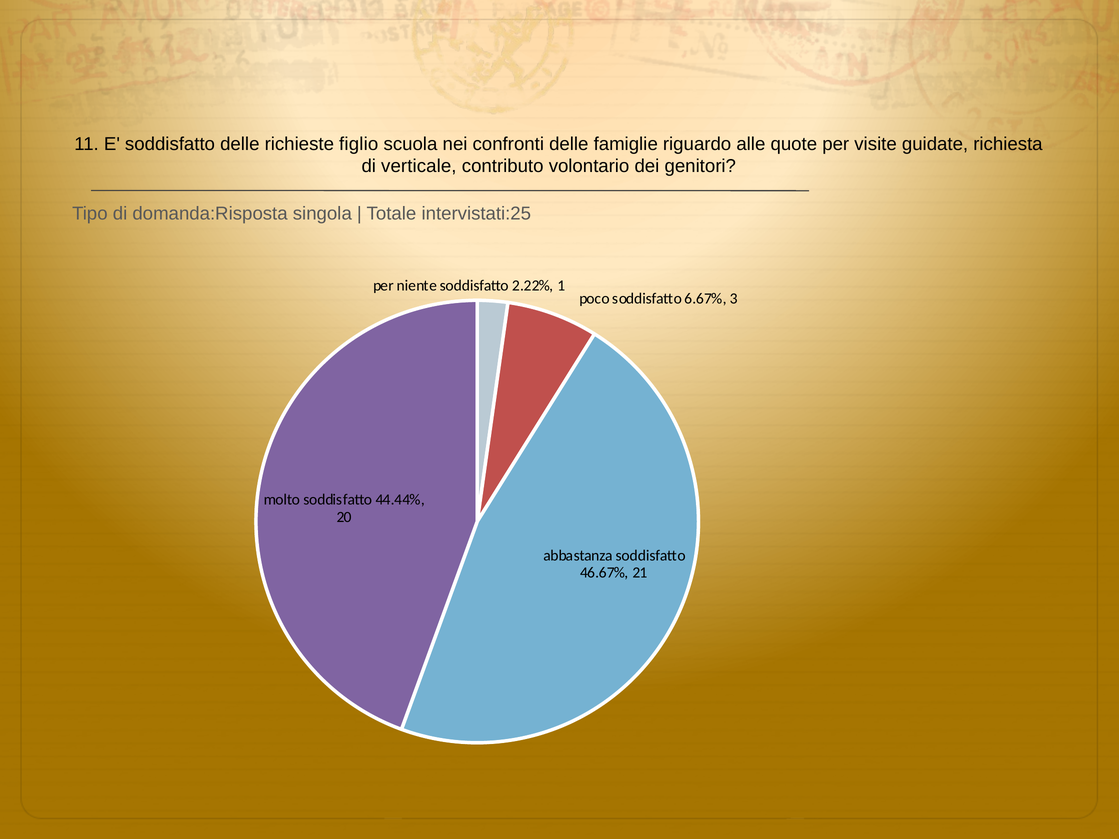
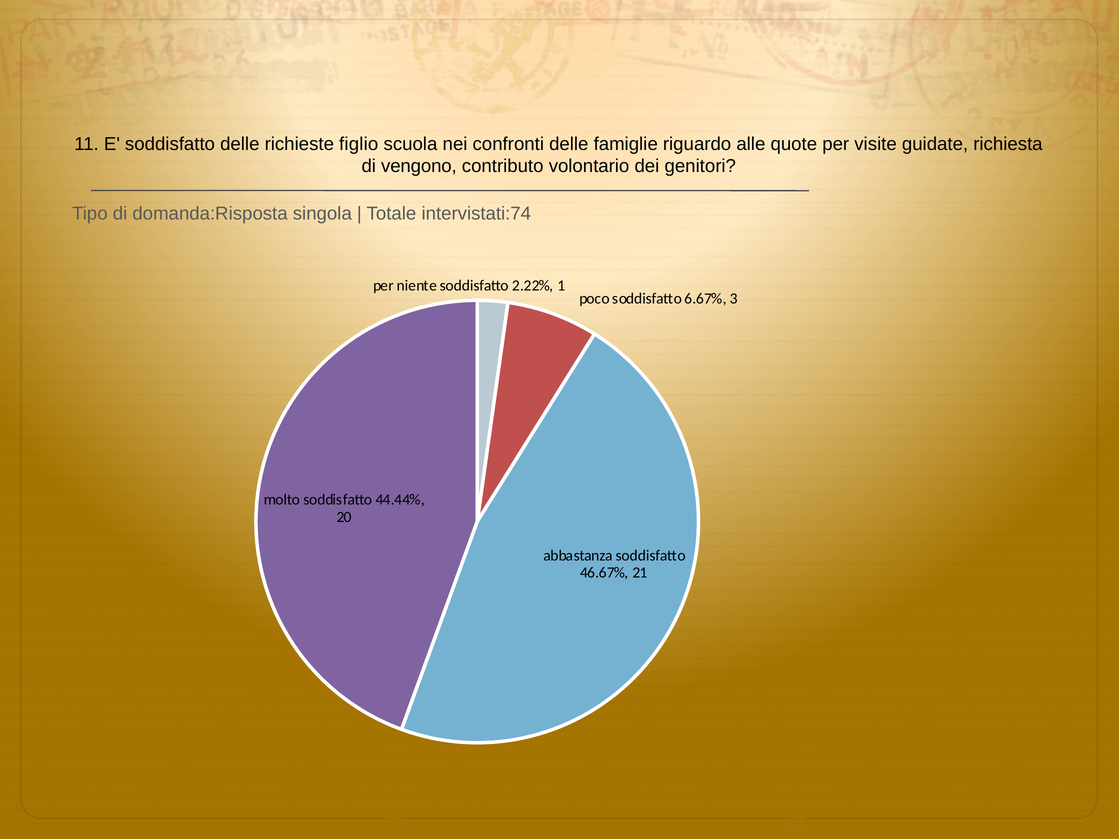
verticale: verticale -> vengono
intervistati:25: intervistati:25 -> intervistati:74
